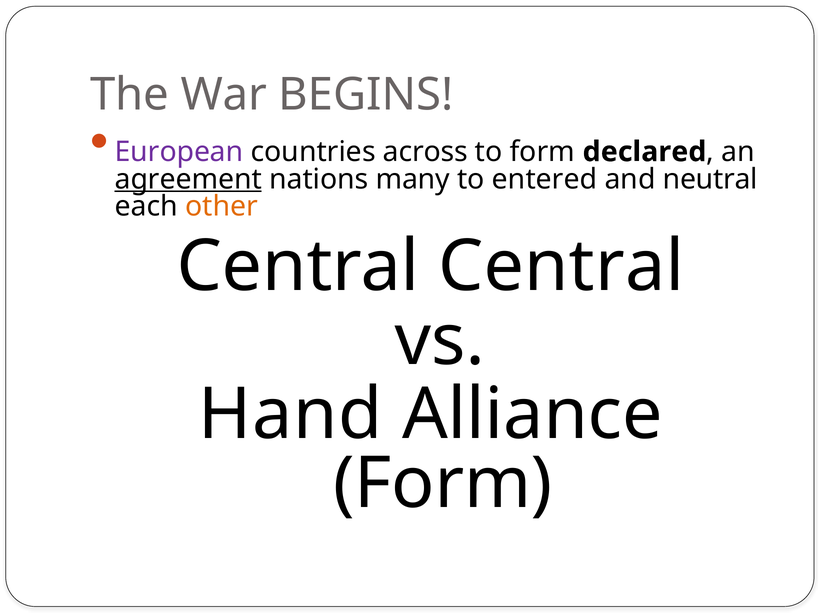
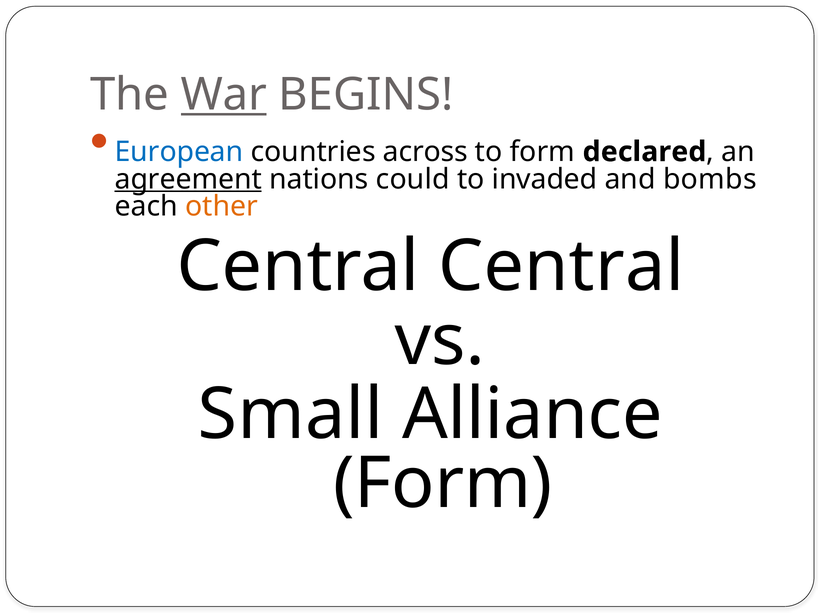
War underline: none -> present
European colour: purple -> blue
many: many -> could
entered: entered -> invaded
neutral: neutral -> bombs
Hand: Hand -> Small
